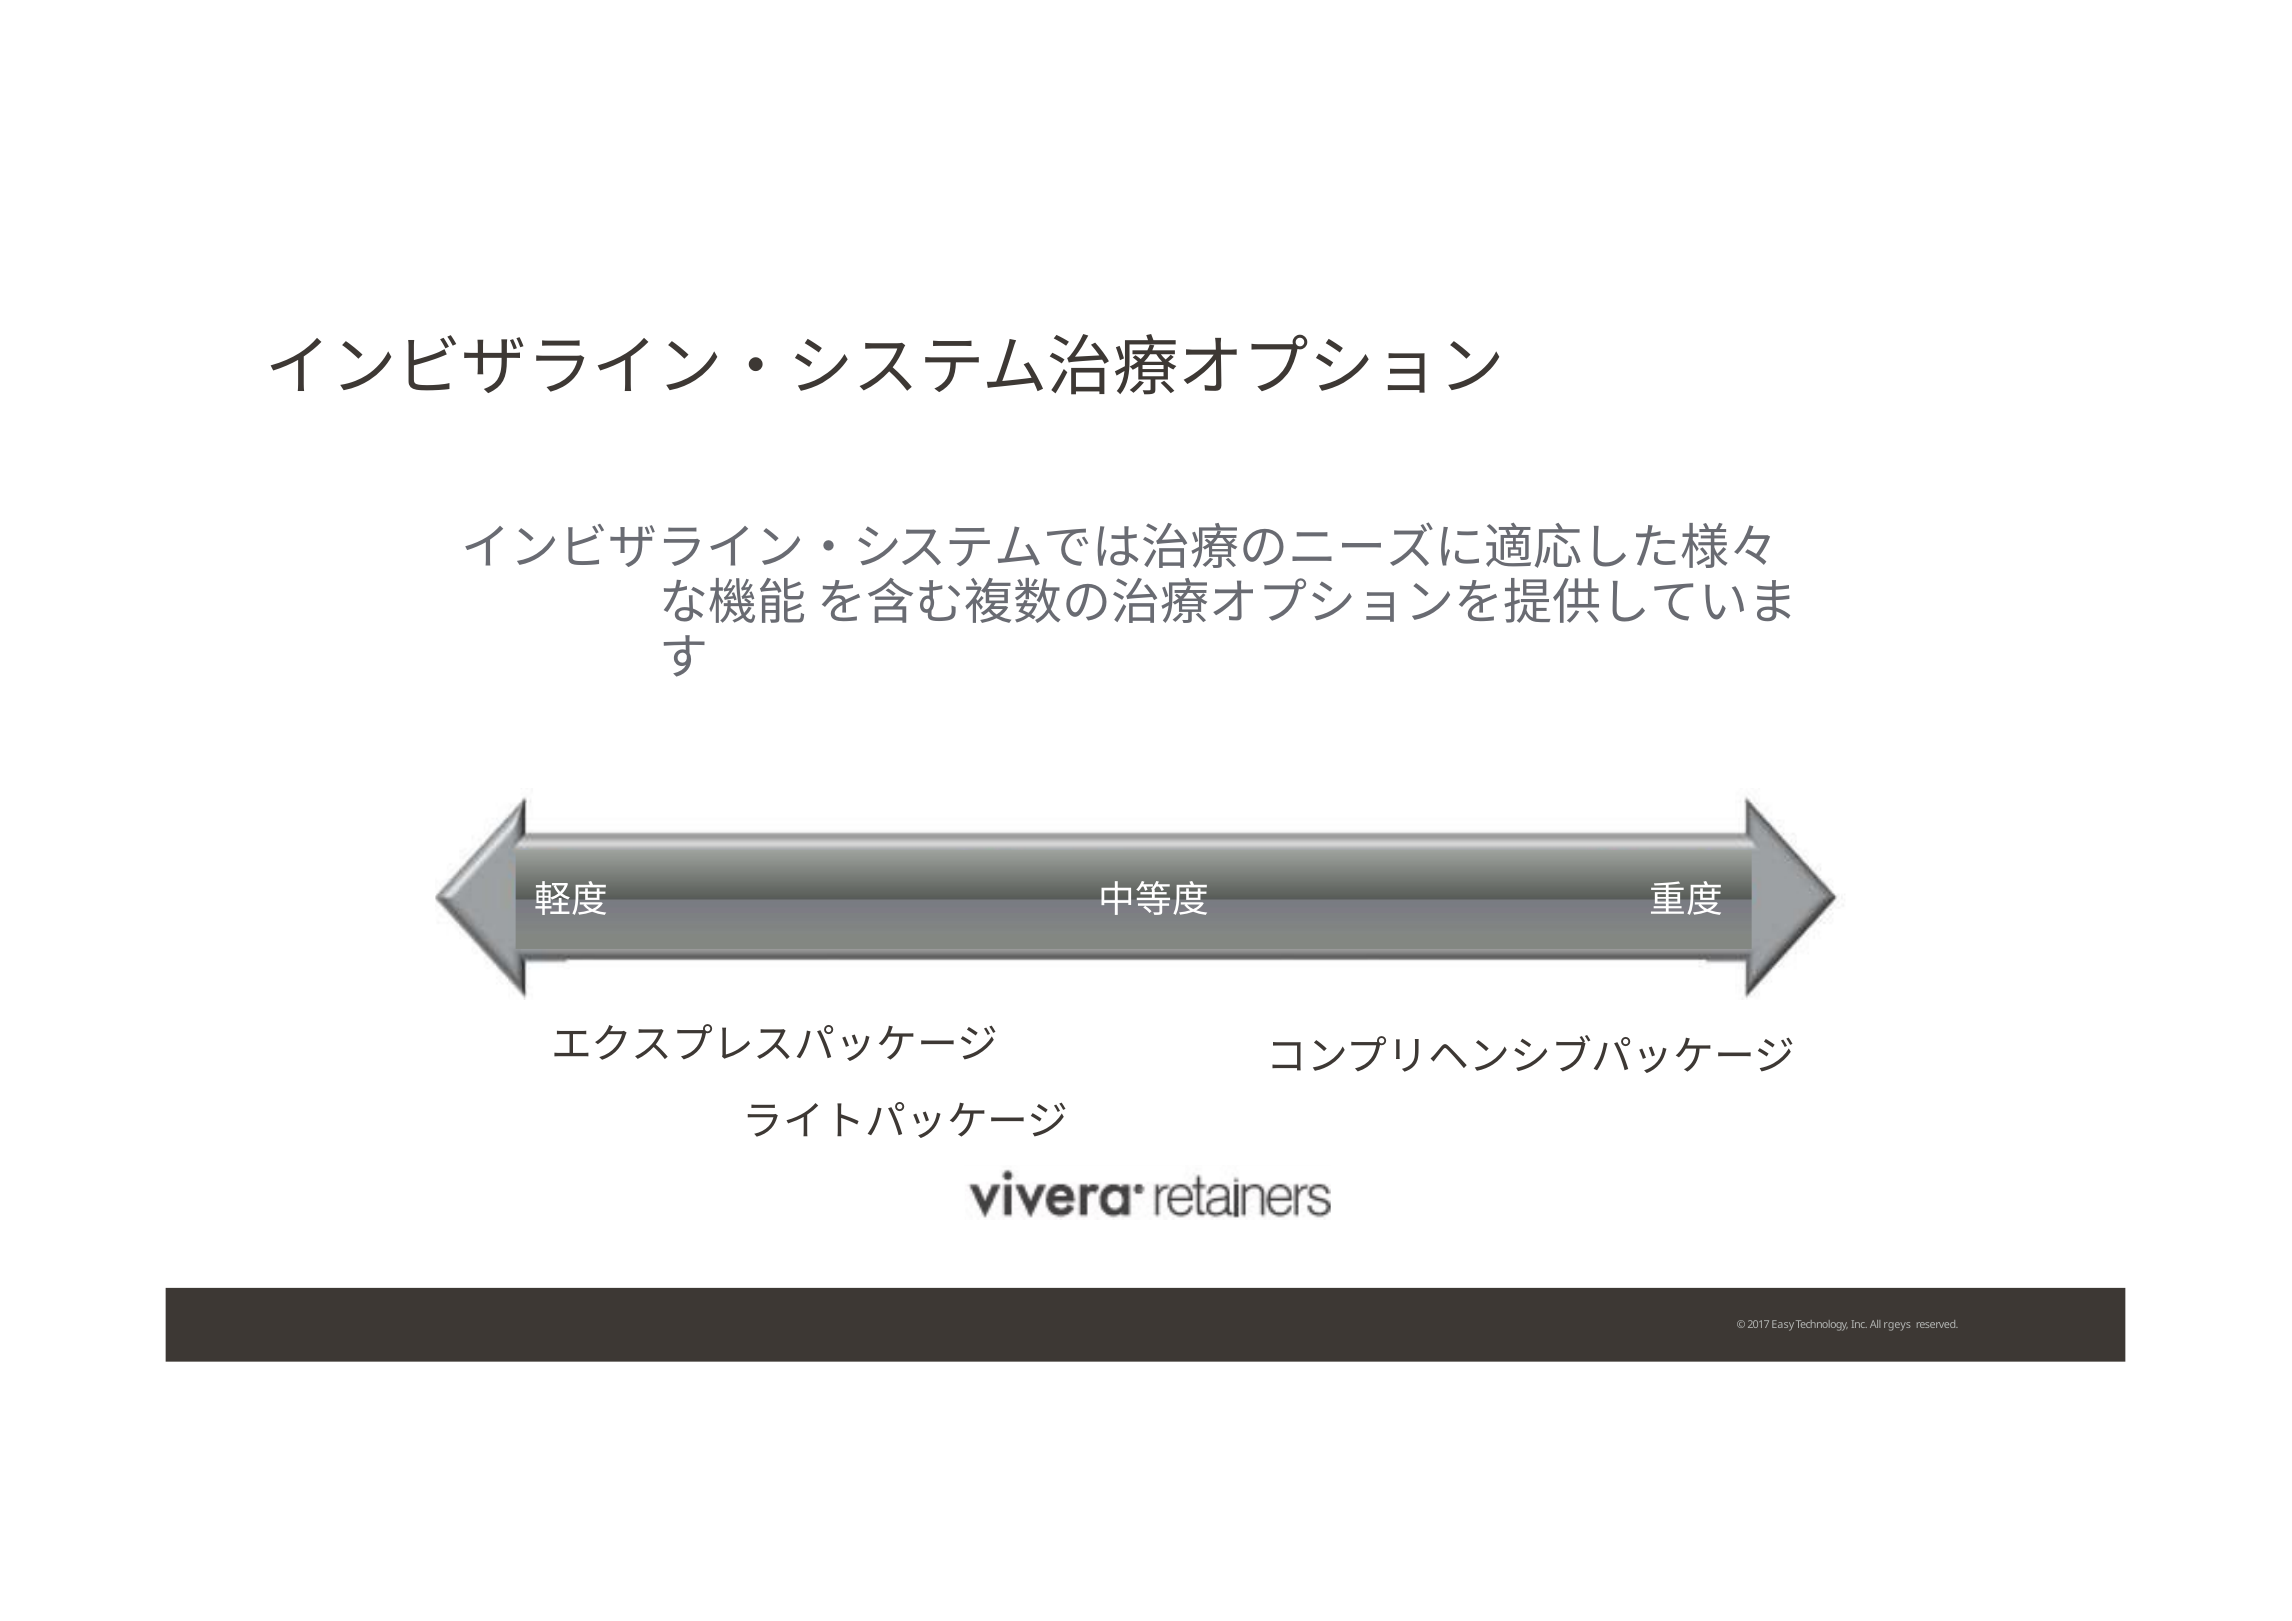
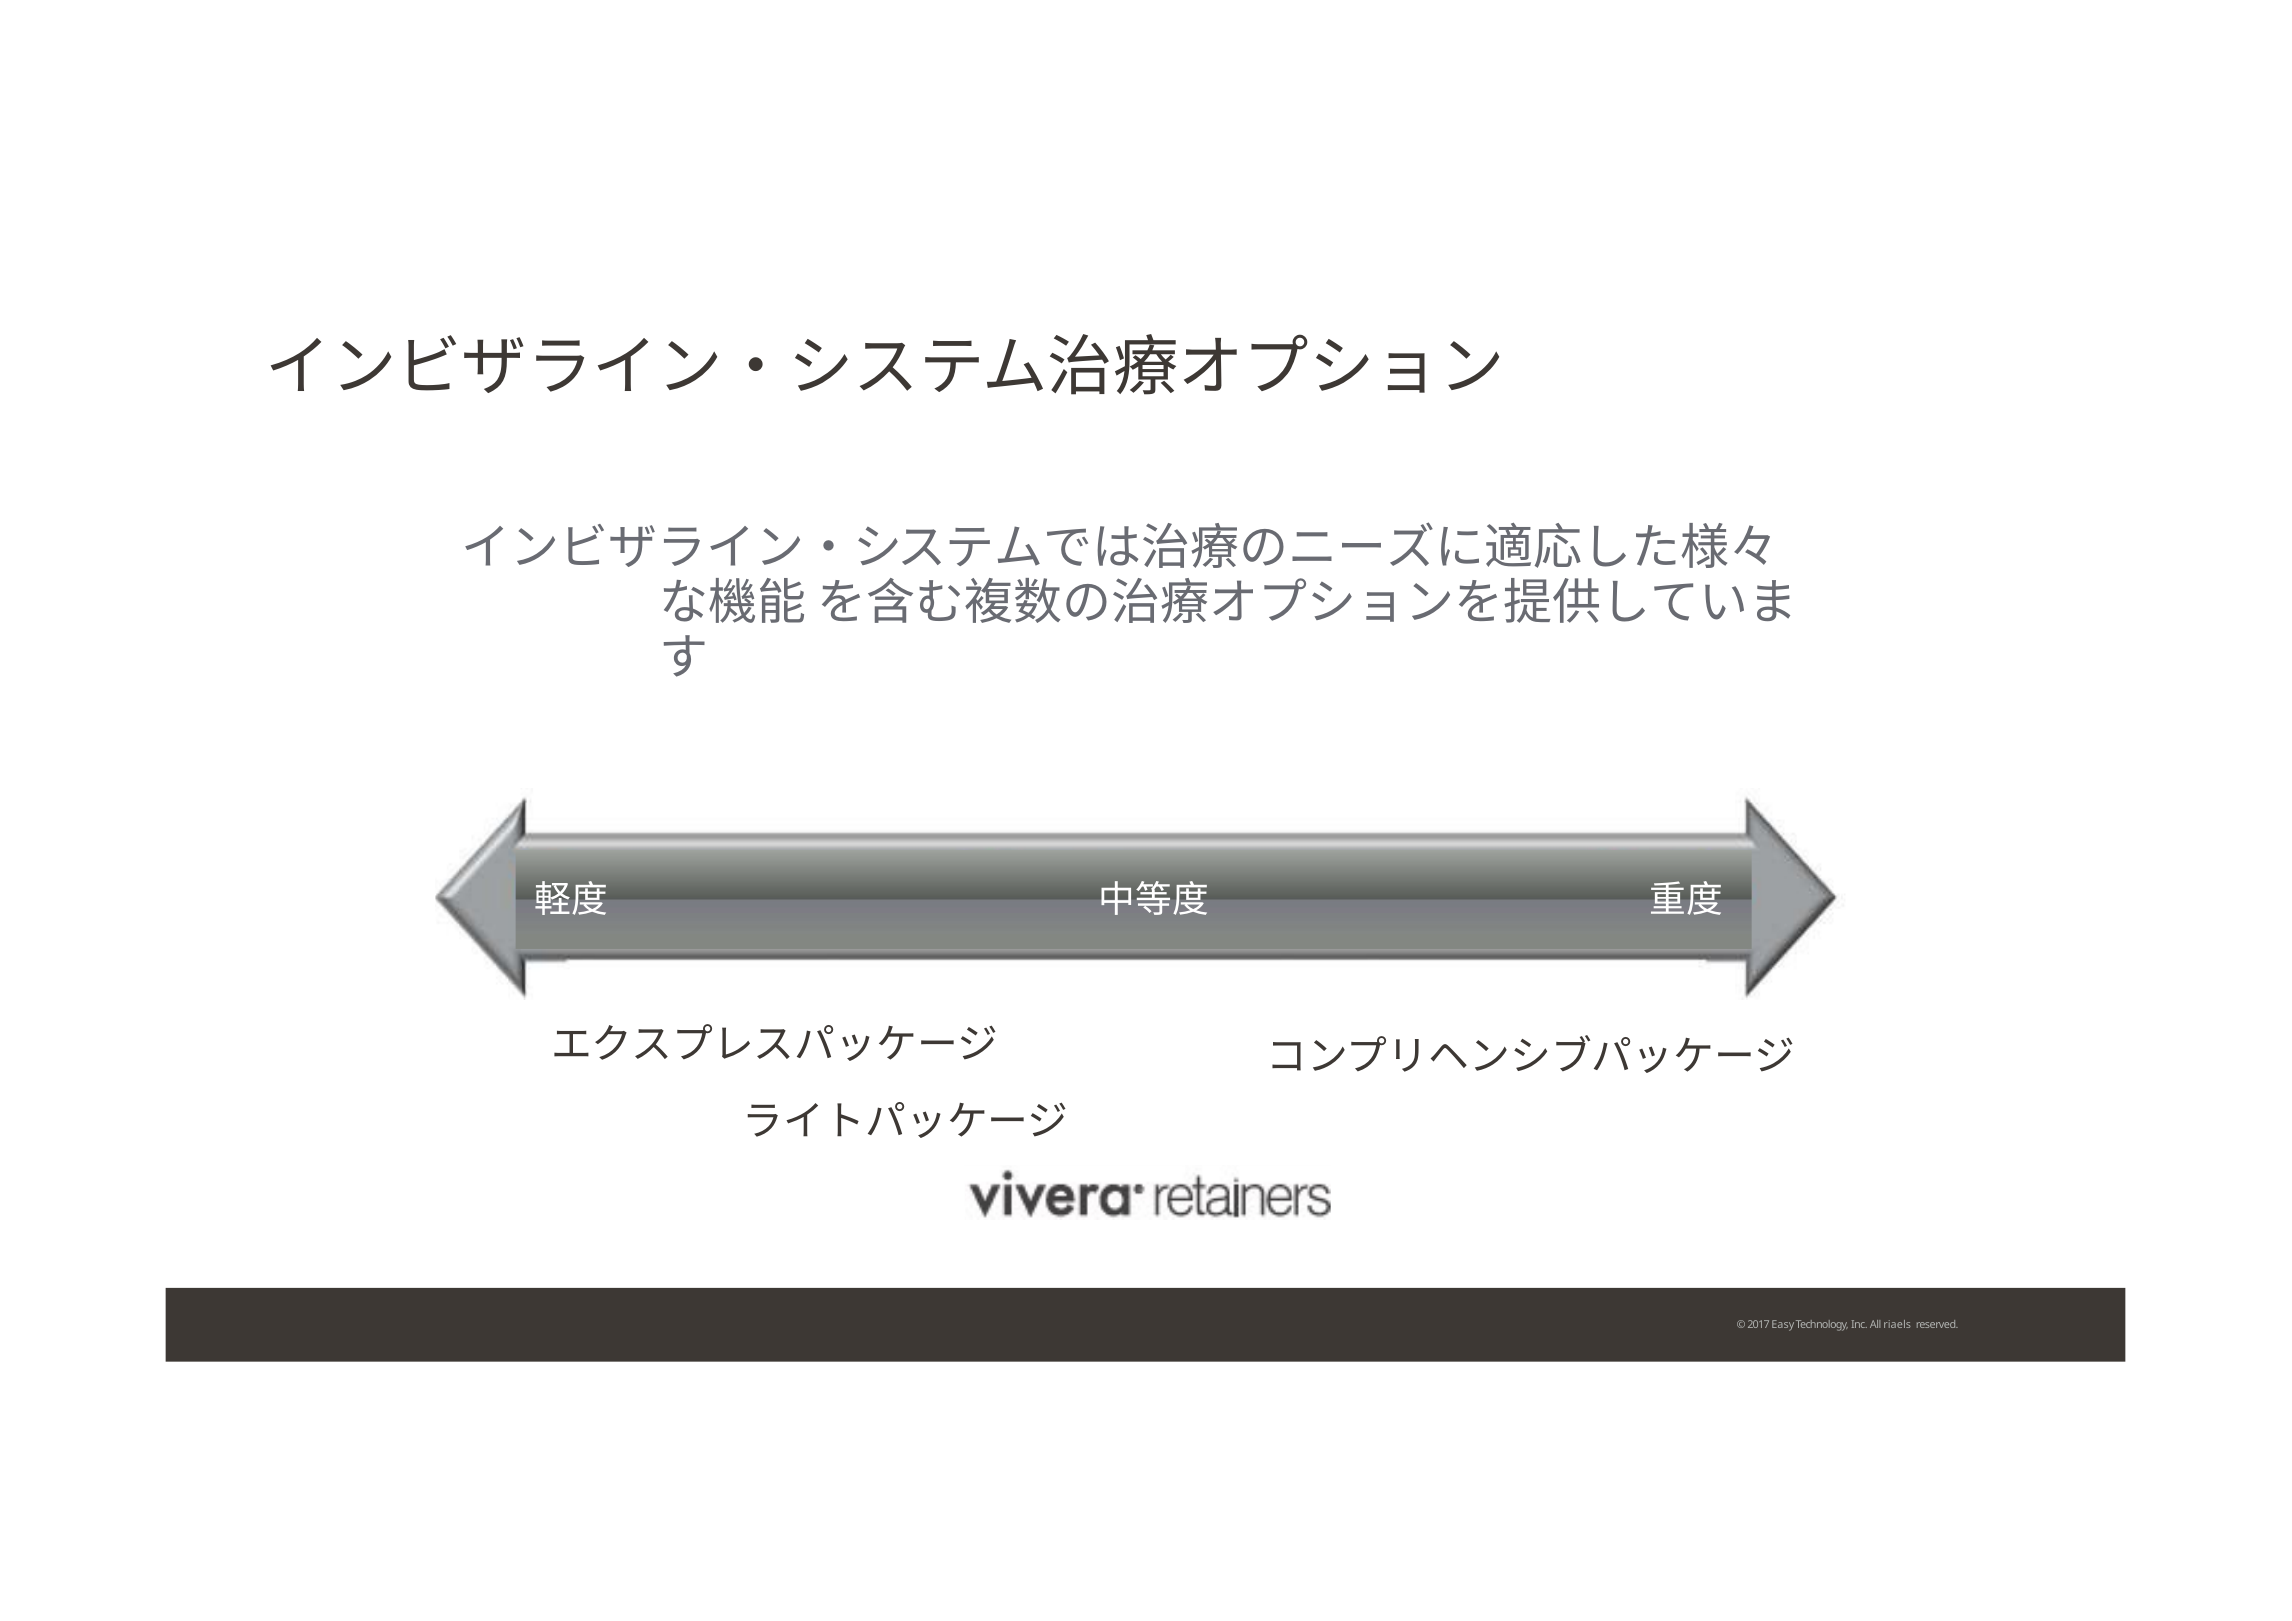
rgeys: rgeys -> riaels
